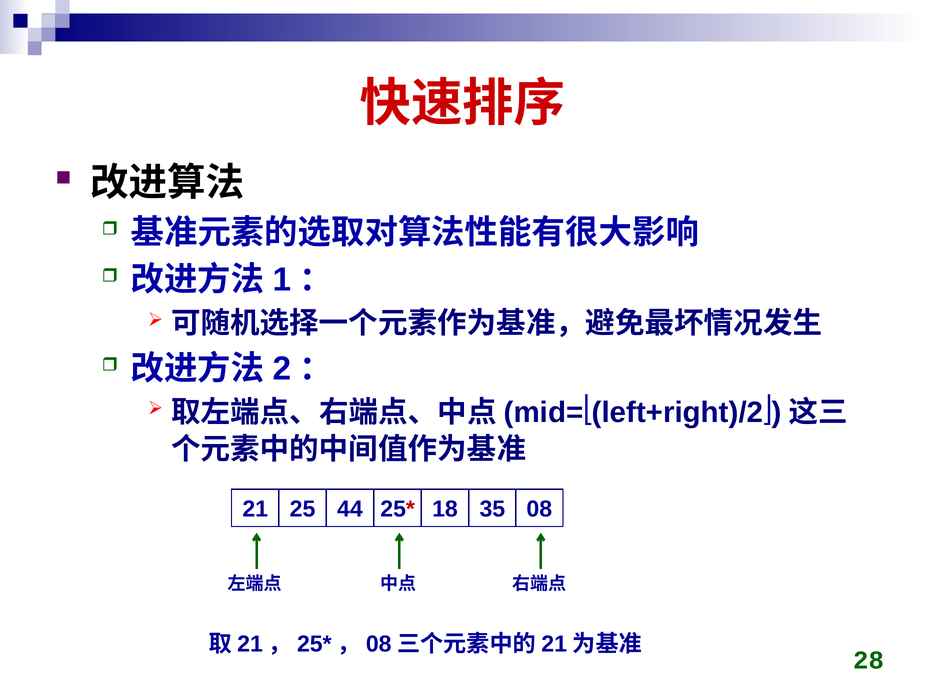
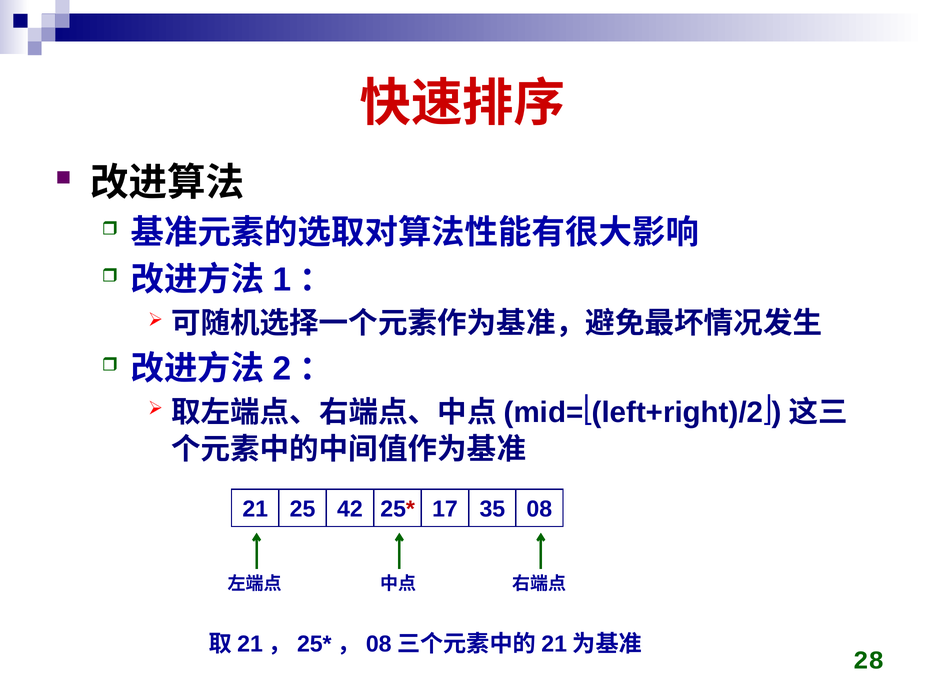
44: 44 -> 42
18: 18 -> 17
